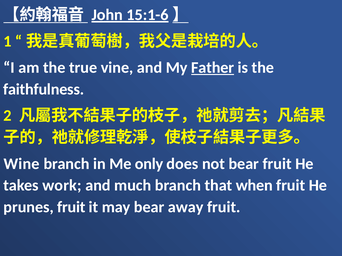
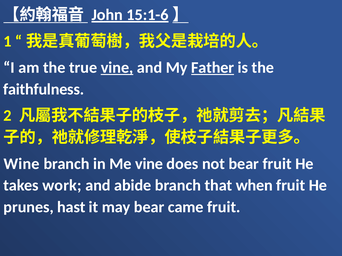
vine at (117, 68) underline: none -> present
Me only: only -> vine
much: much -> abide
prunes fruit: fruit -> hast
away: away -> came
